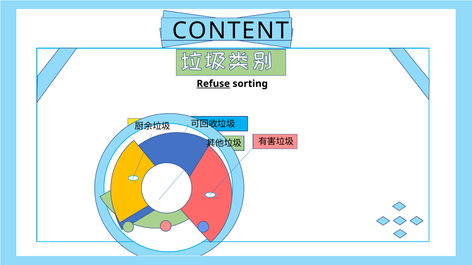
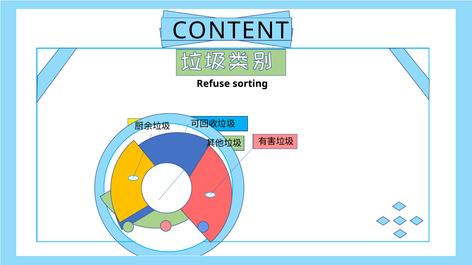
Refuse underline: present -> none
